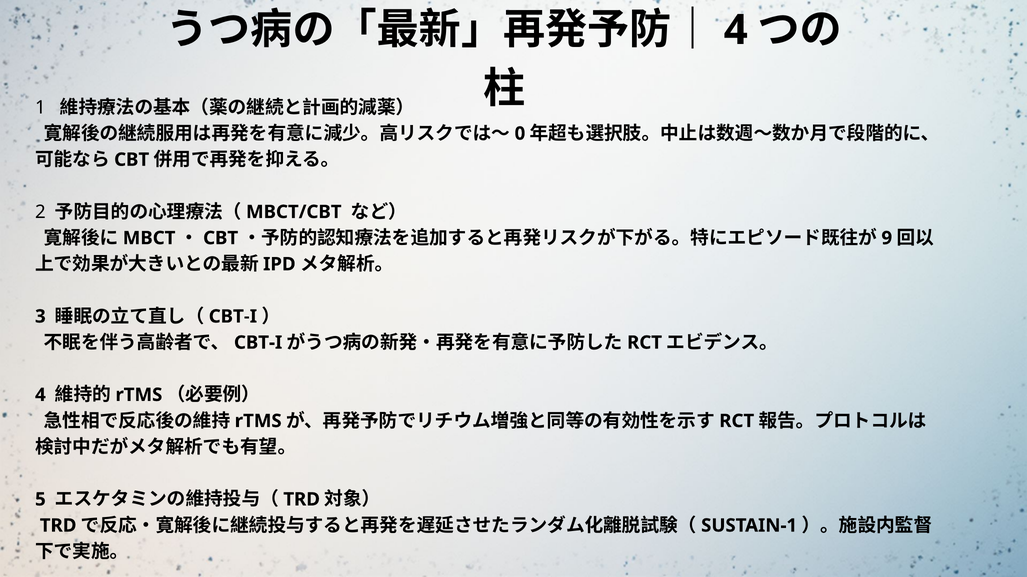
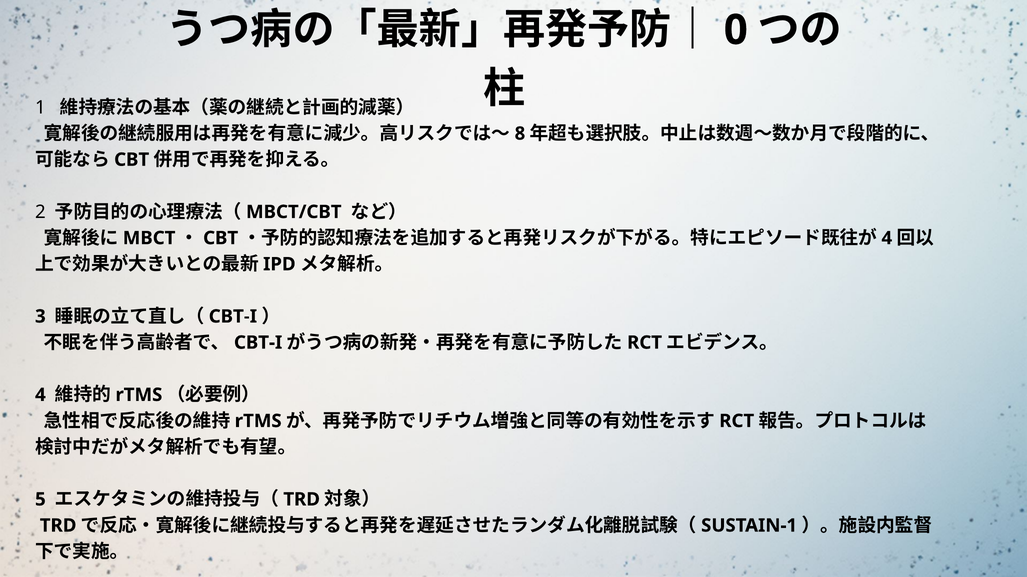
4 at (736, 30): 4 -> 0
0: 0 -> 8
9 at (887, 238): 9 -> 4
